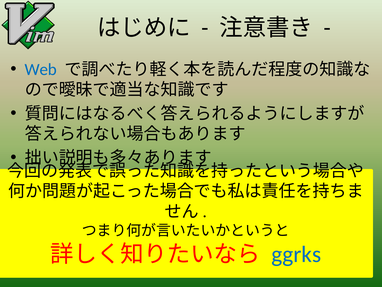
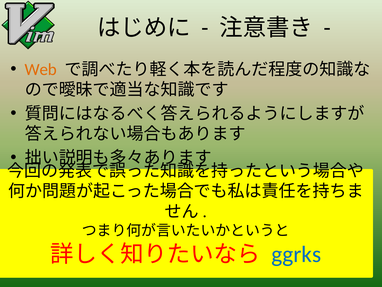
Web colour: blue -> orange
